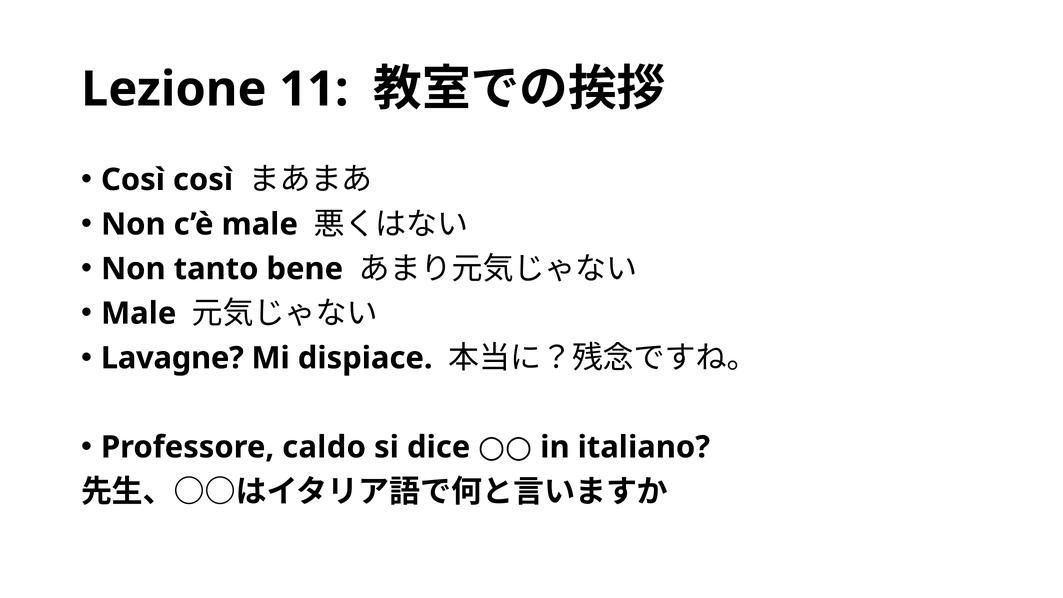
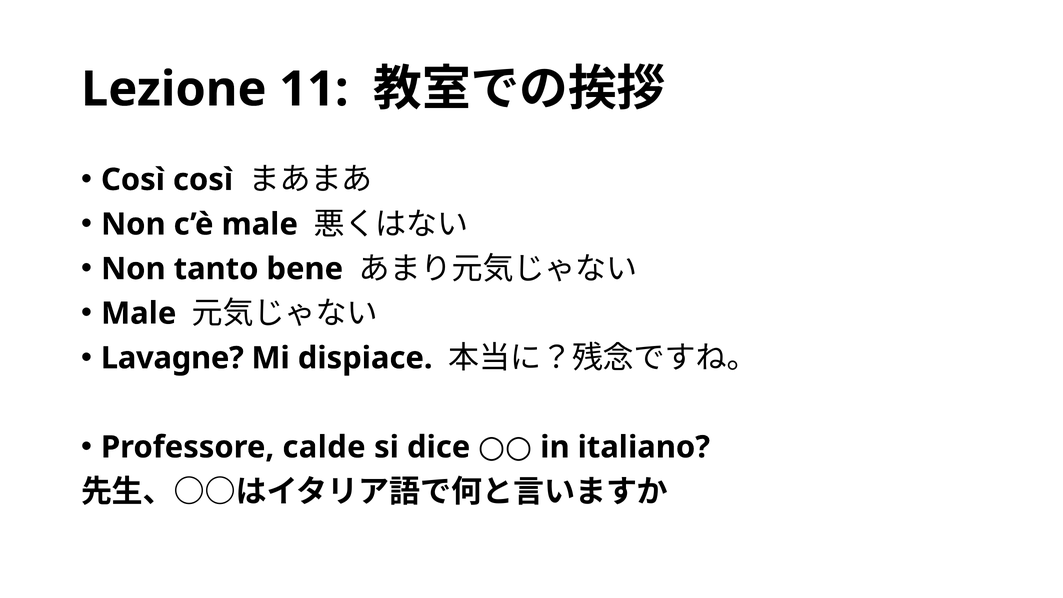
caldo: caldo -> calde
